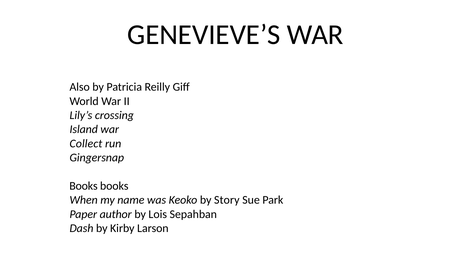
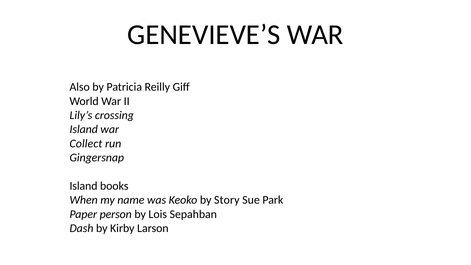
Books at (84, 186): Books -> Island
author: author -> person
